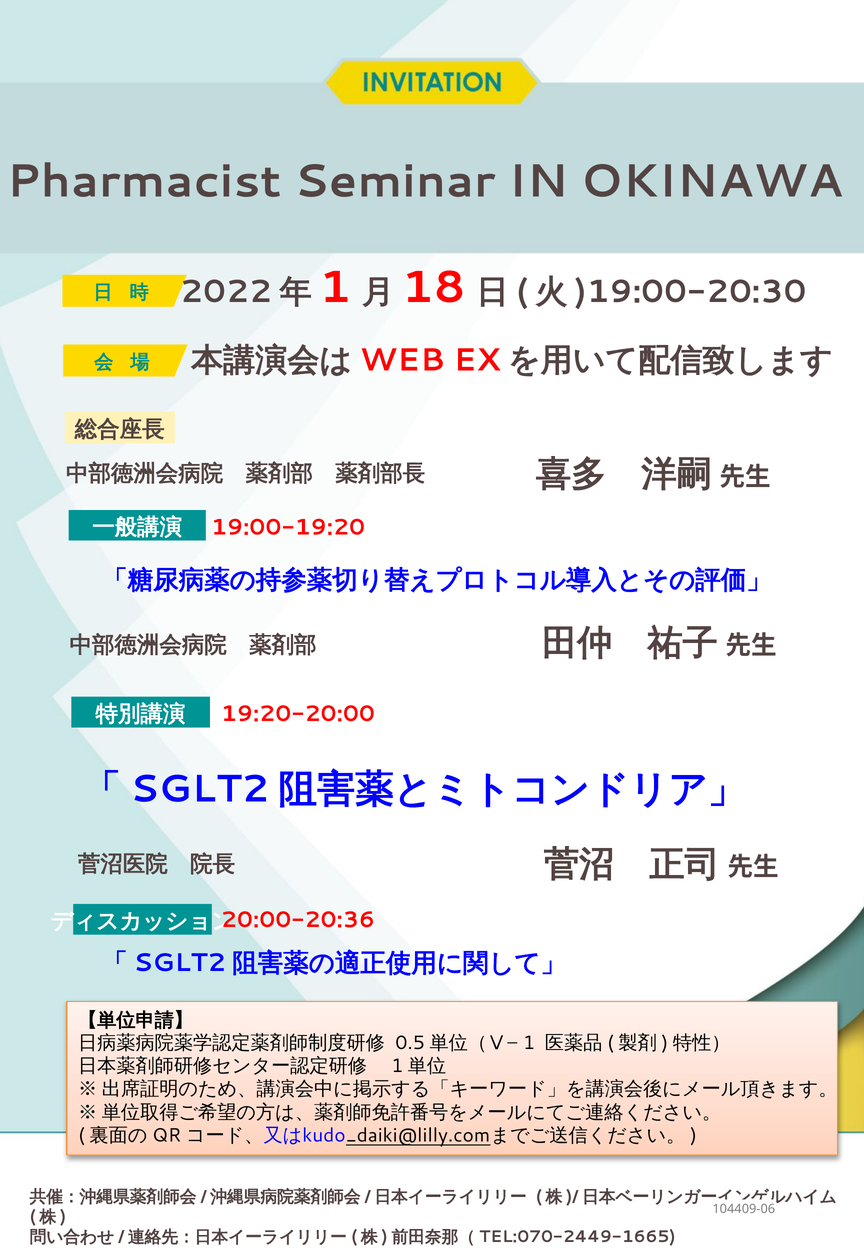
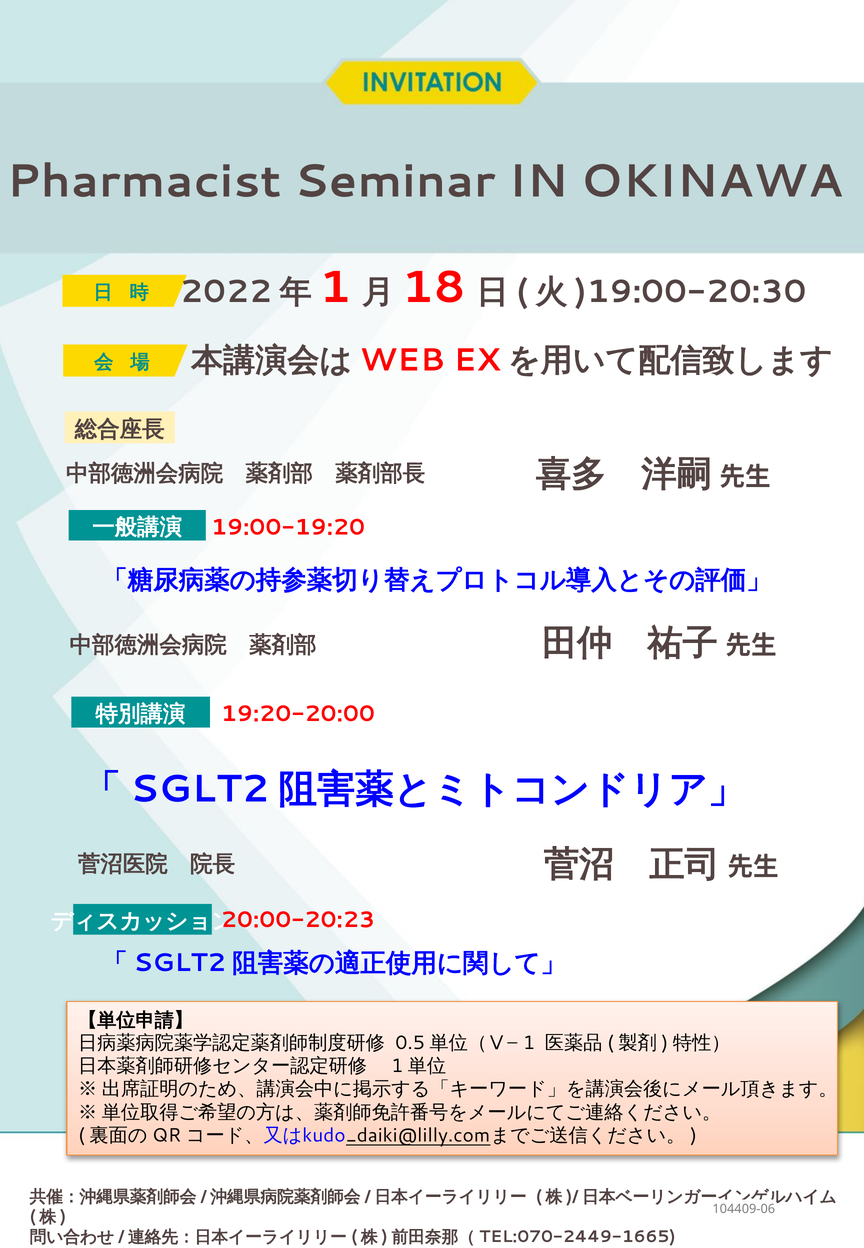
20:00-20:36: 20:00-20:36 -> 20:00-20:23
